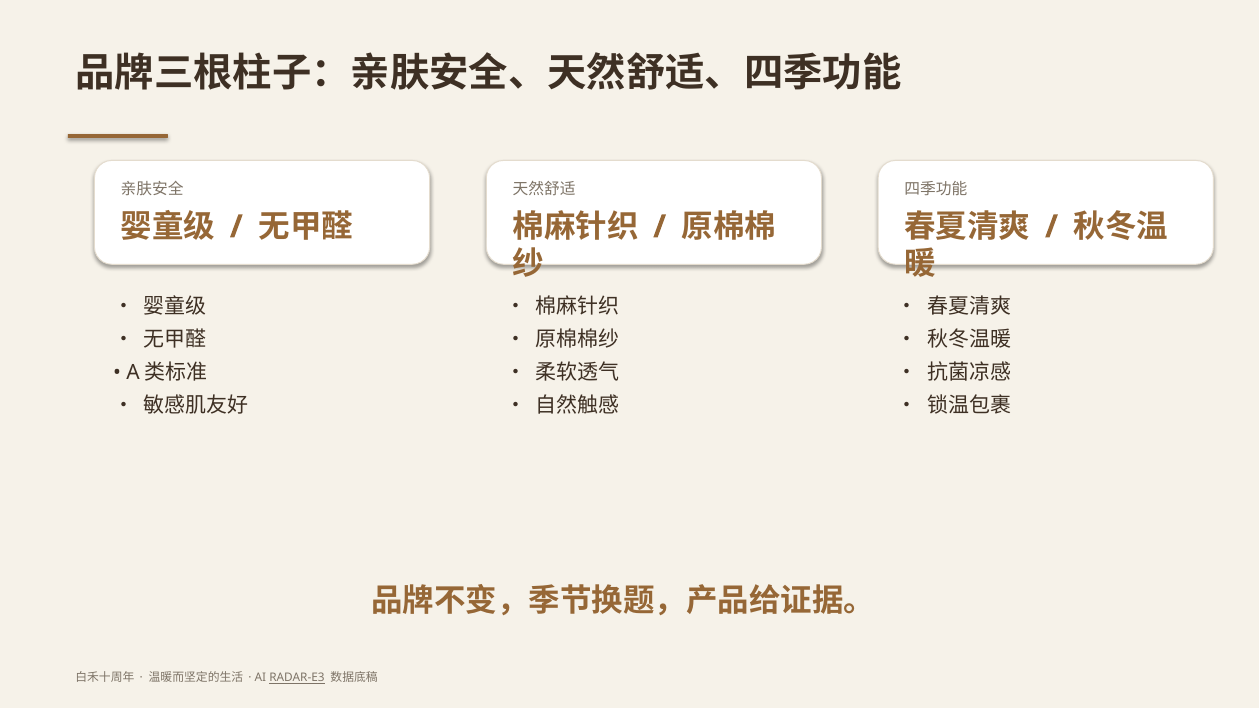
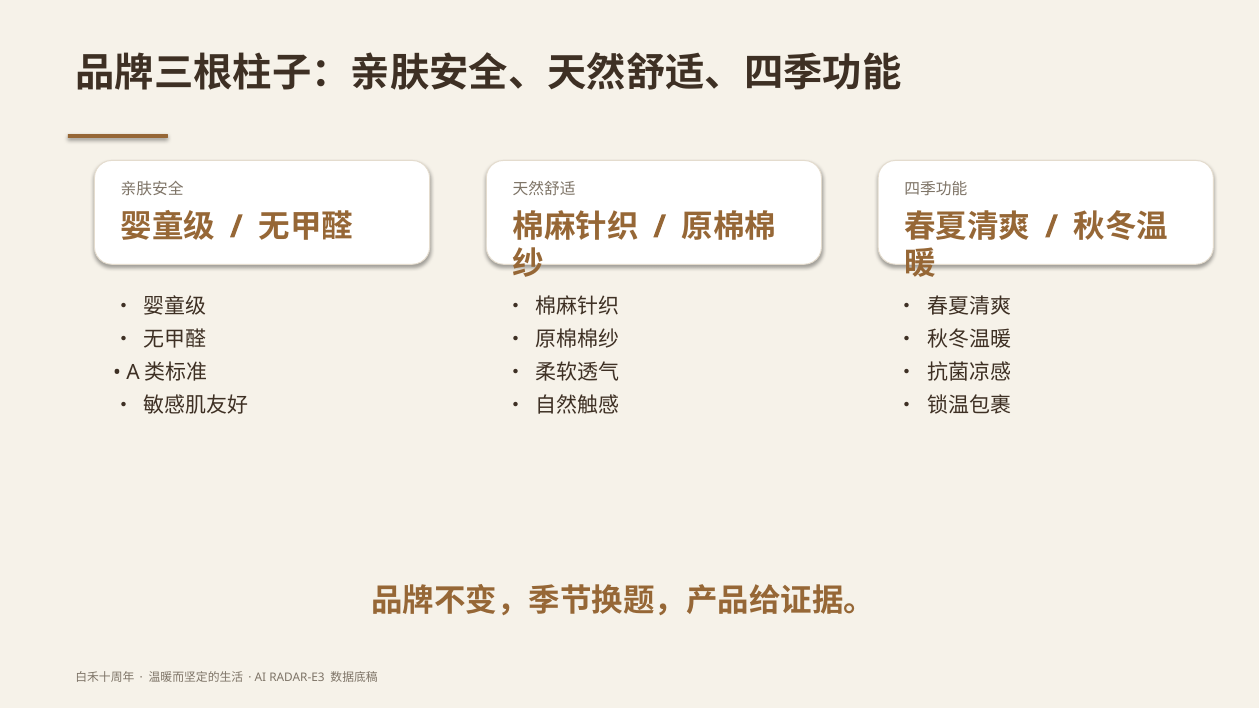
RADAR-E3 underline: present -> none
